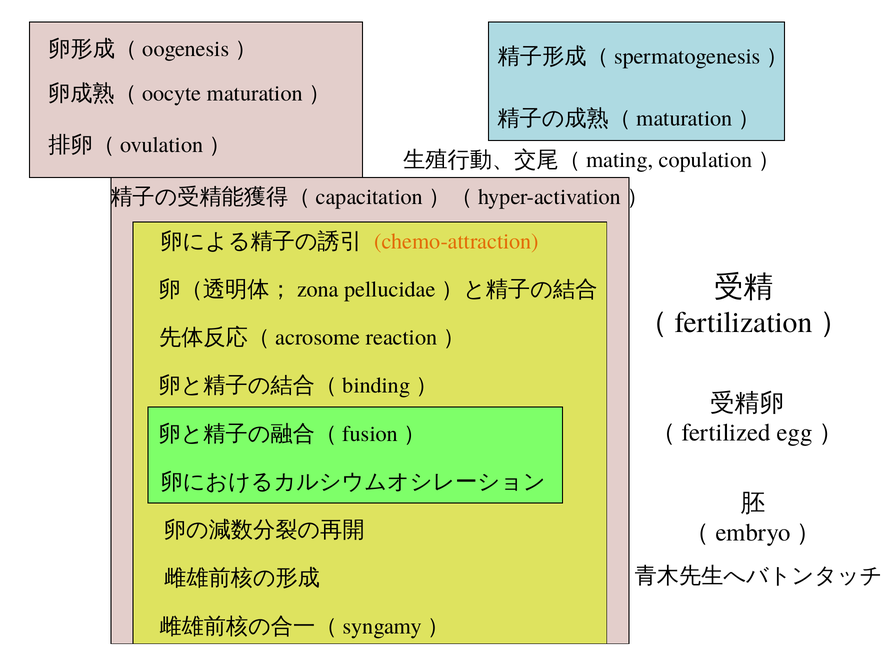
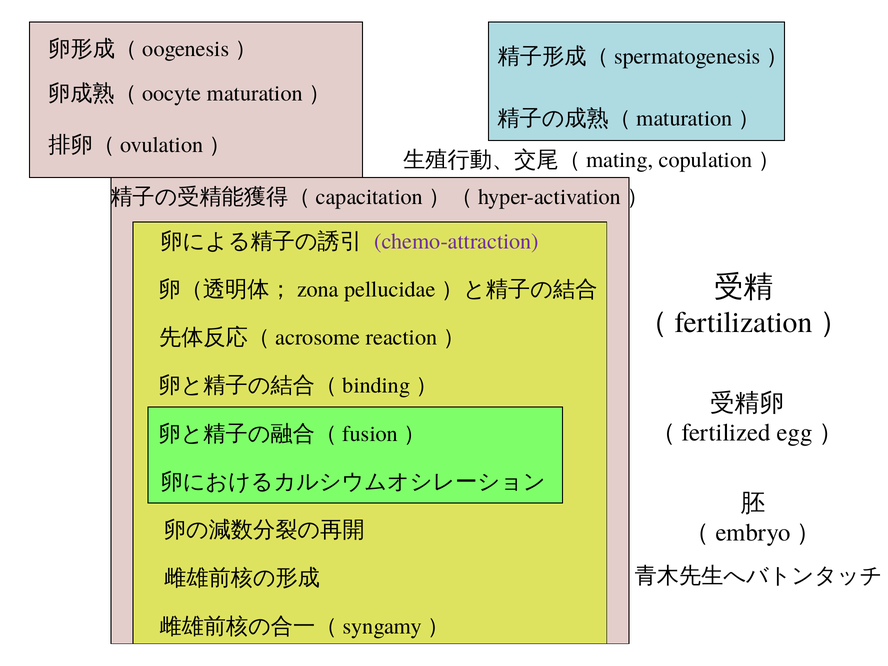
chemo-attraction colour: orange -> purple
